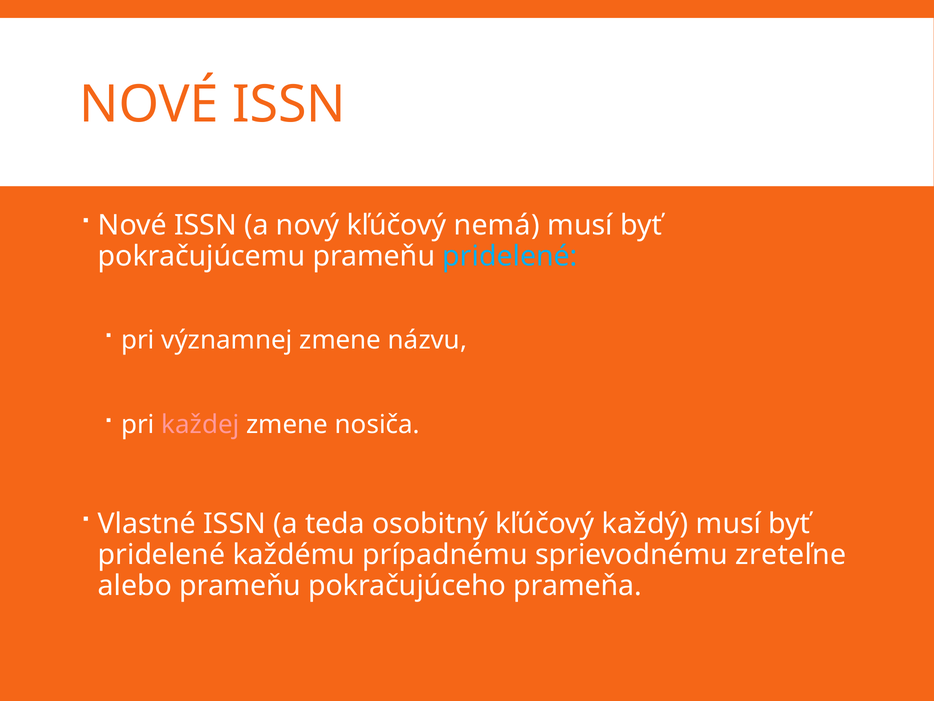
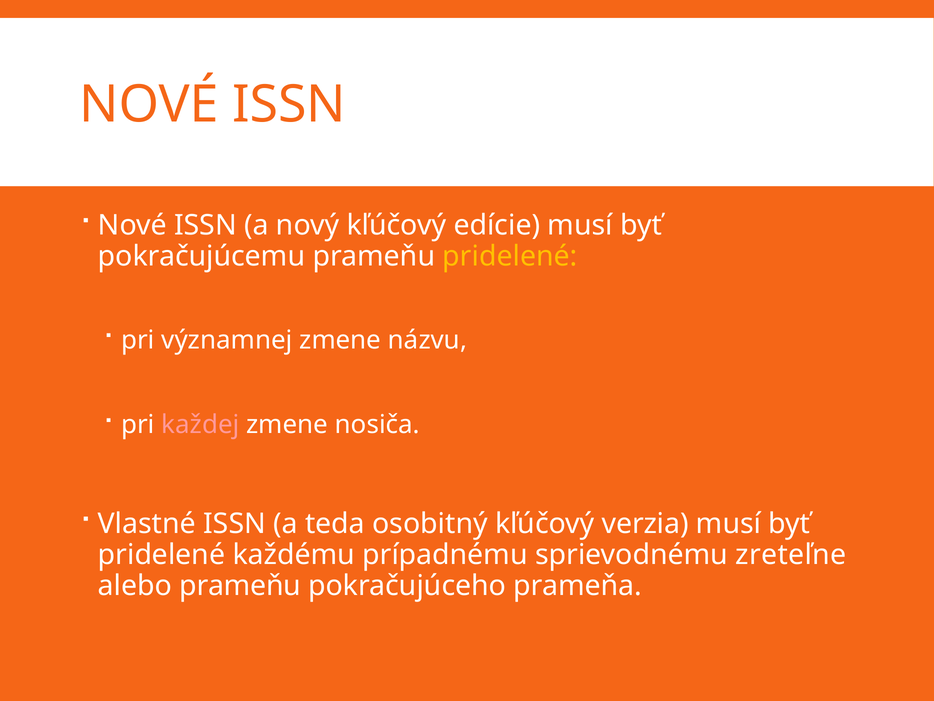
nemá: nemá -> edície
pridelené at (510, 256) colour: light blue -> yellow
každý: každý -> verzia
